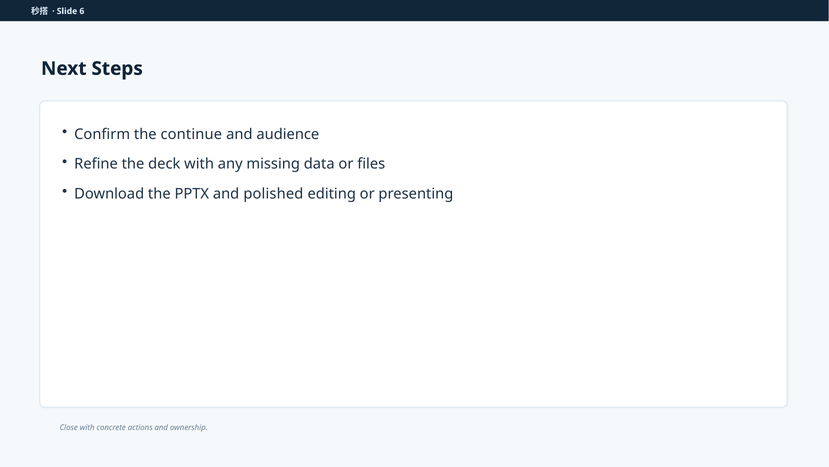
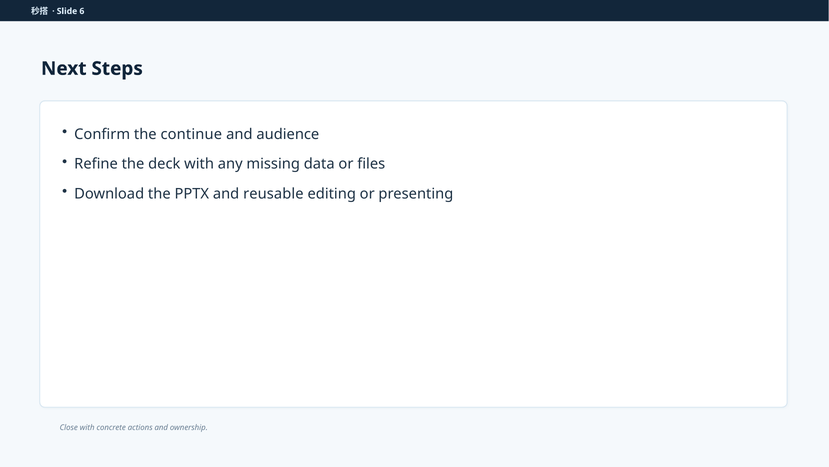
polished: polished -> reusable
